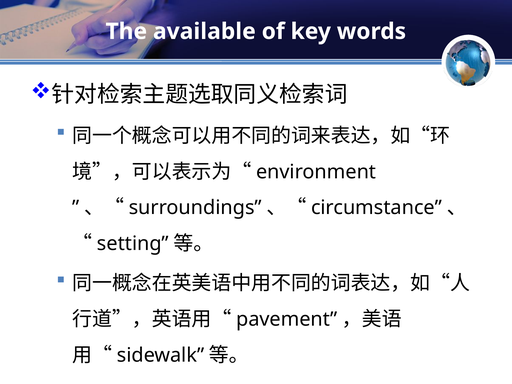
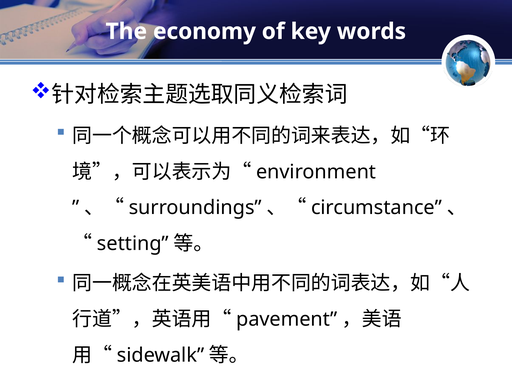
available: available -> economy
